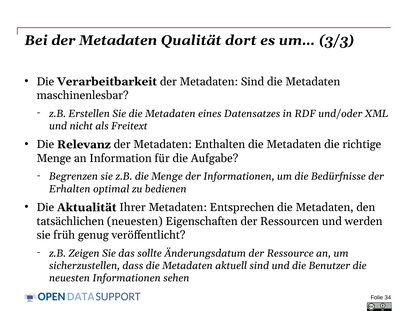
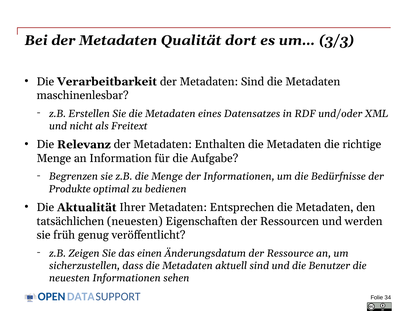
Erhalten: Erhalten -> Produkte
sollte: sollte -> einen
